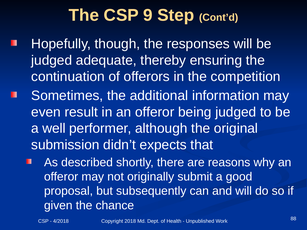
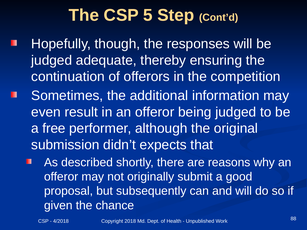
9: 9 -> 5
well: well -> free
